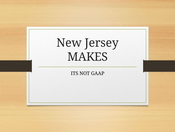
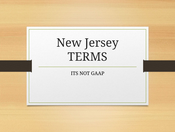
MAKES: MAKES -> TERMS
